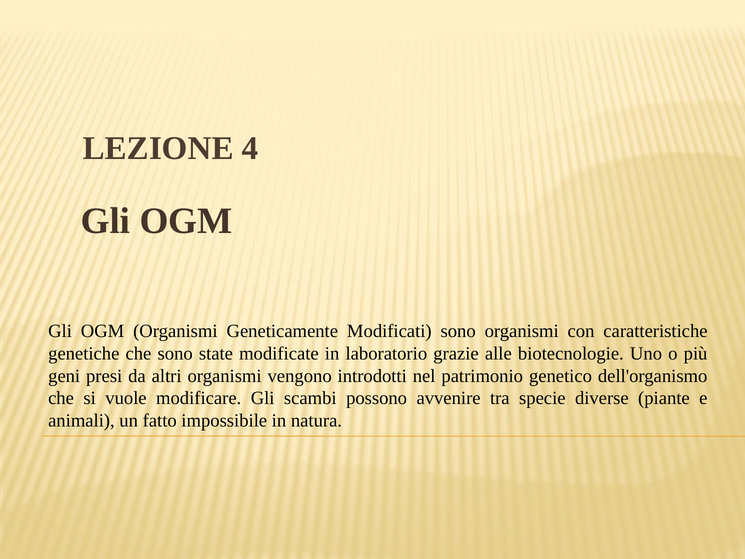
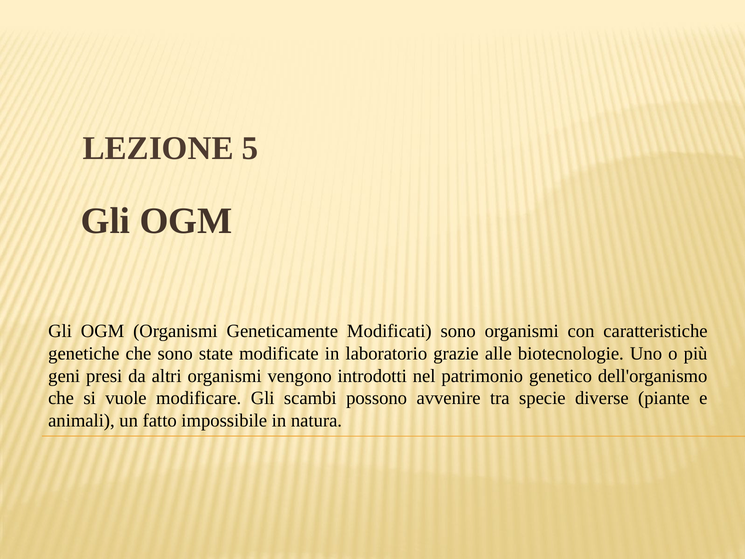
4: 4 -> 5
